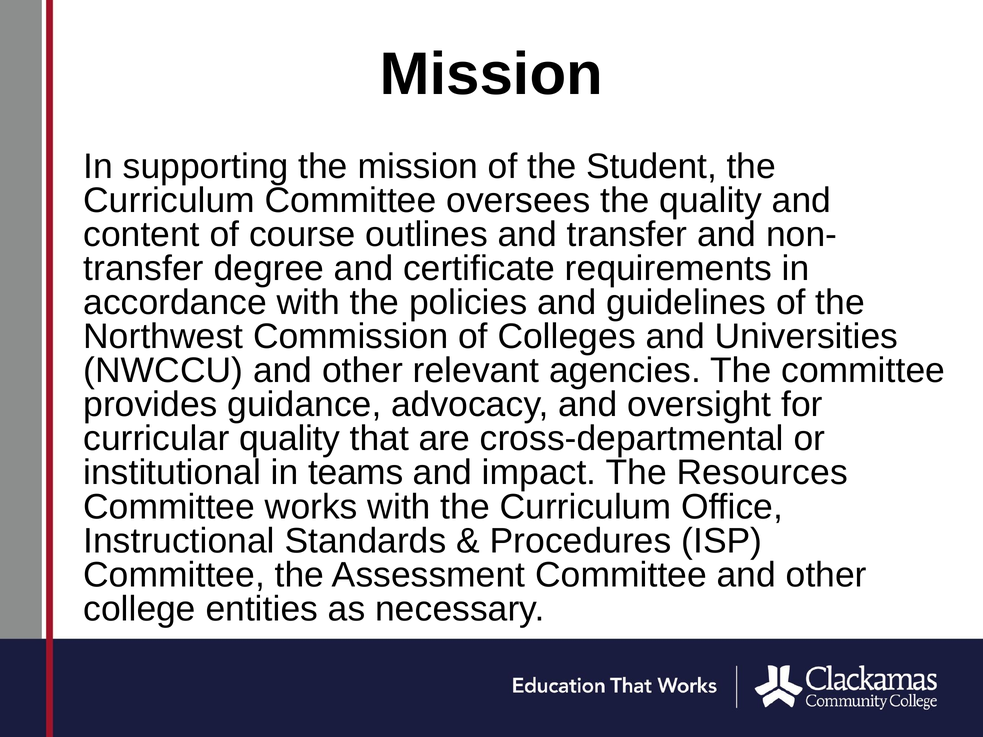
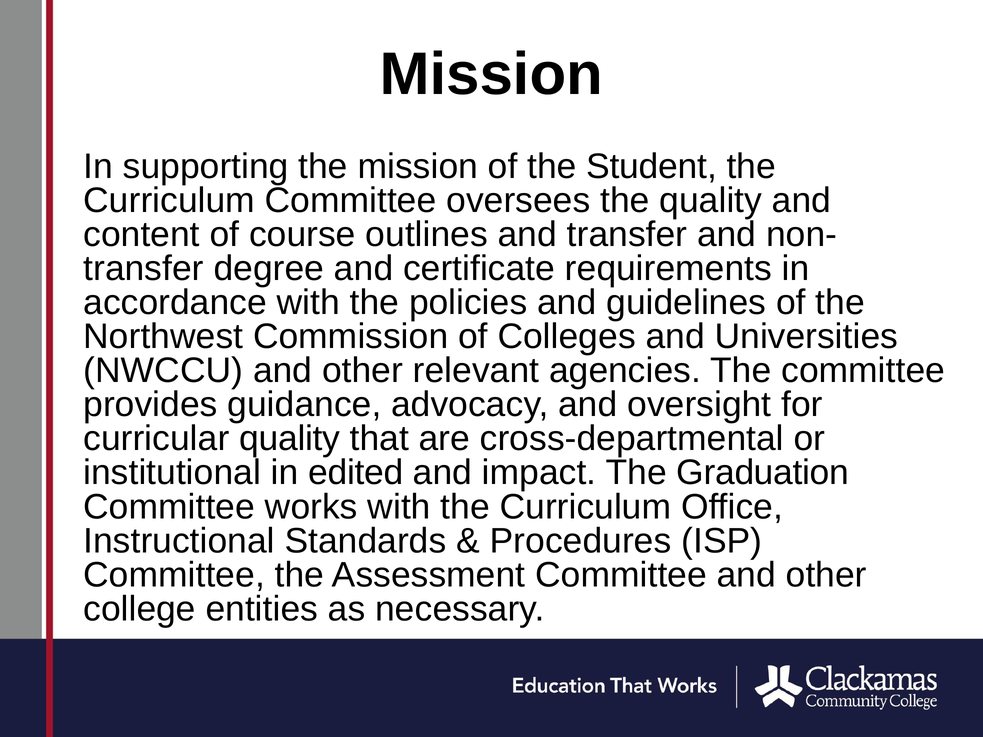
teams: teams -> edited
Resources: Resources -> Graduation
